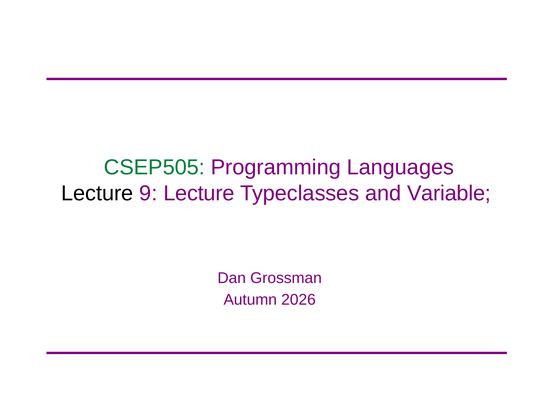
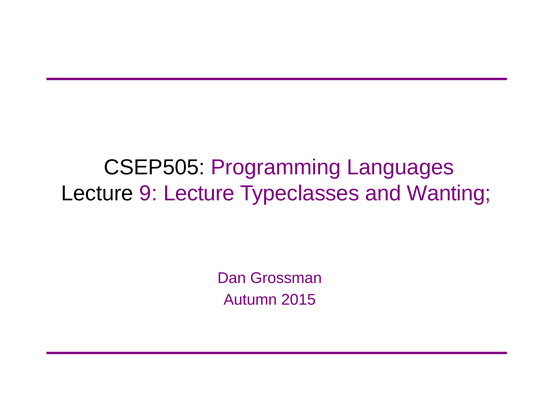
CSEP505 colour: green -> black
Variable: Variable -> Wanting
2026: 2026 -> 2015
